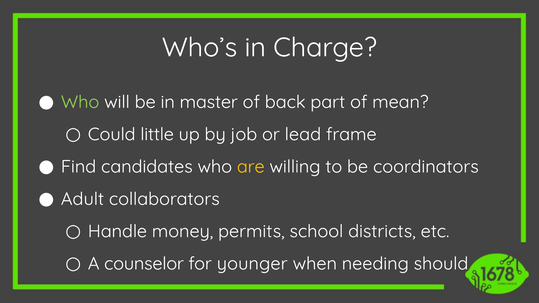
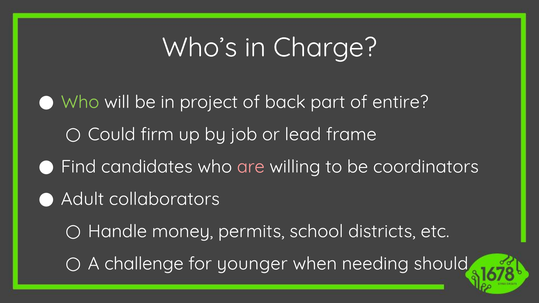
master: master -> project
mean: mean -> entire
little: little -> firm
are colour: yellow -> pink
counselor: counselor -> challenge
